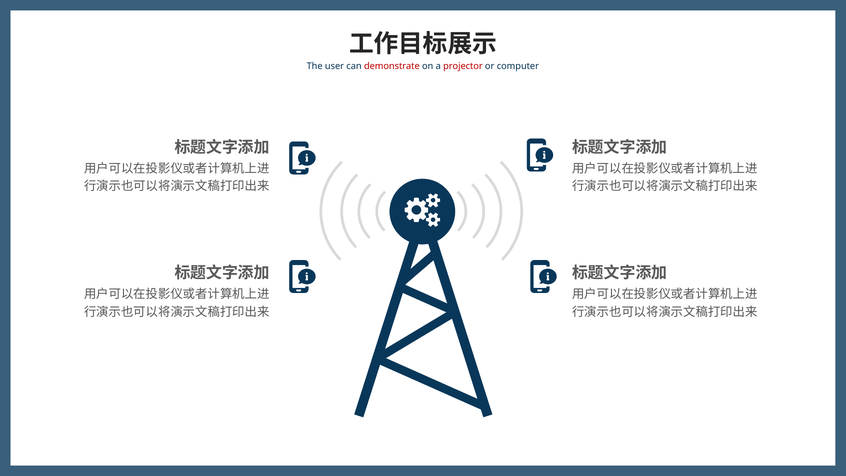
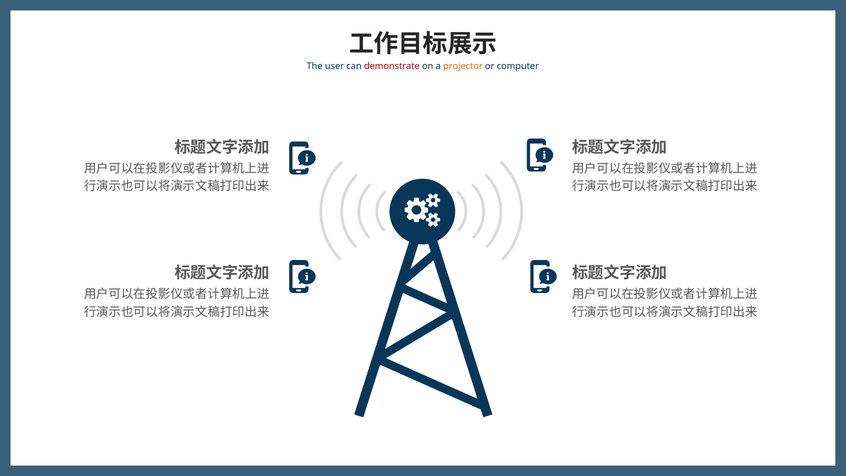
projector colour: red -> orange
